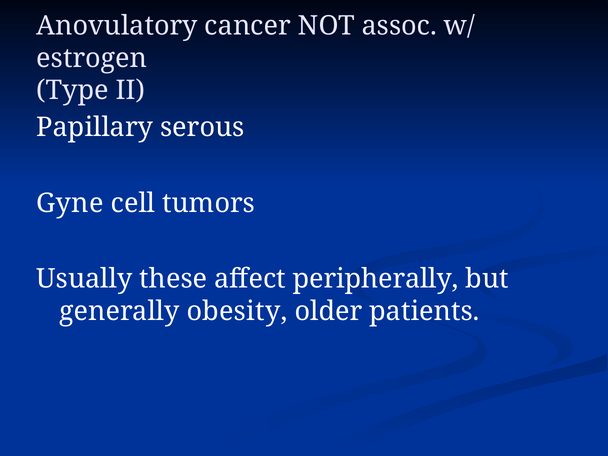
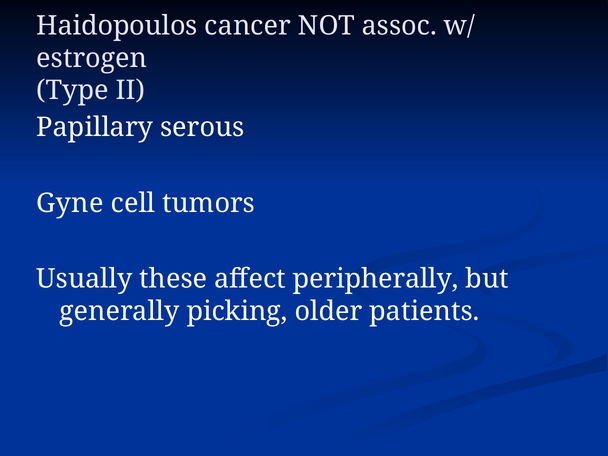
Anovulatory: Anovulatory -> Haidopoulos
obesity: obesity -> picking
